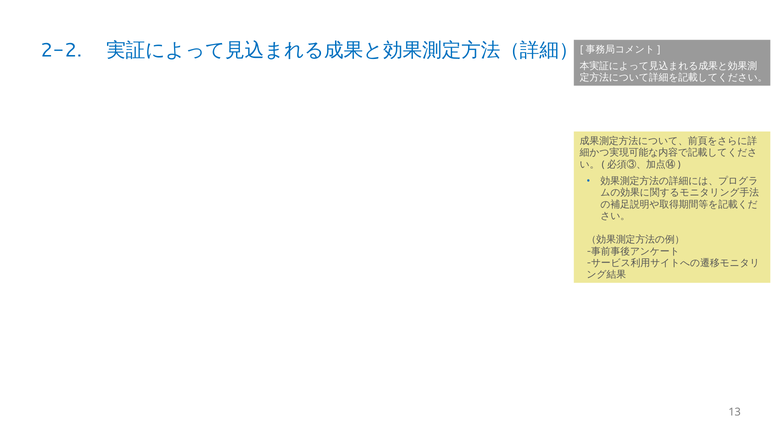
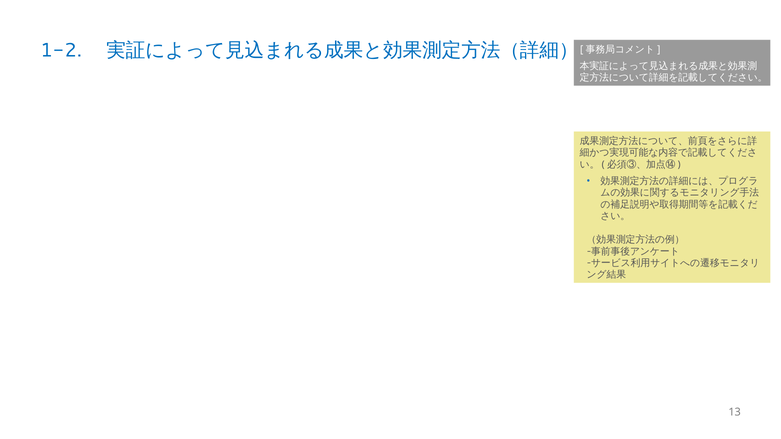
2-2: 2-2 -> 1-2
